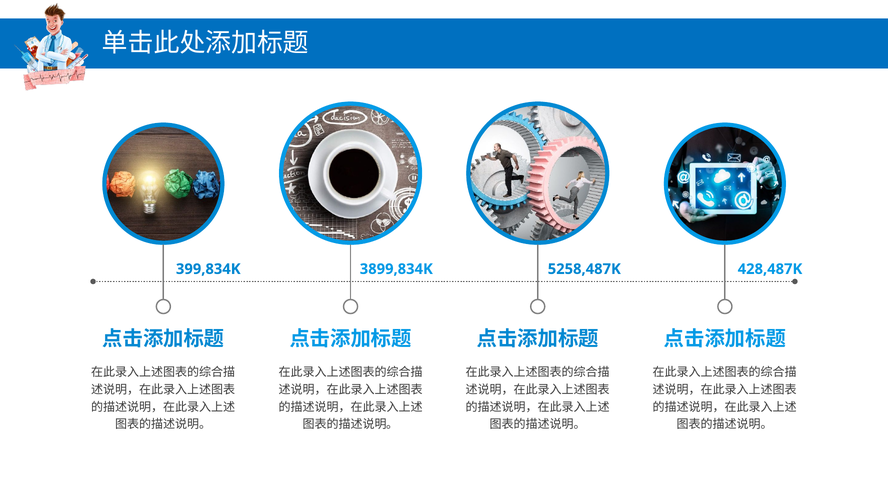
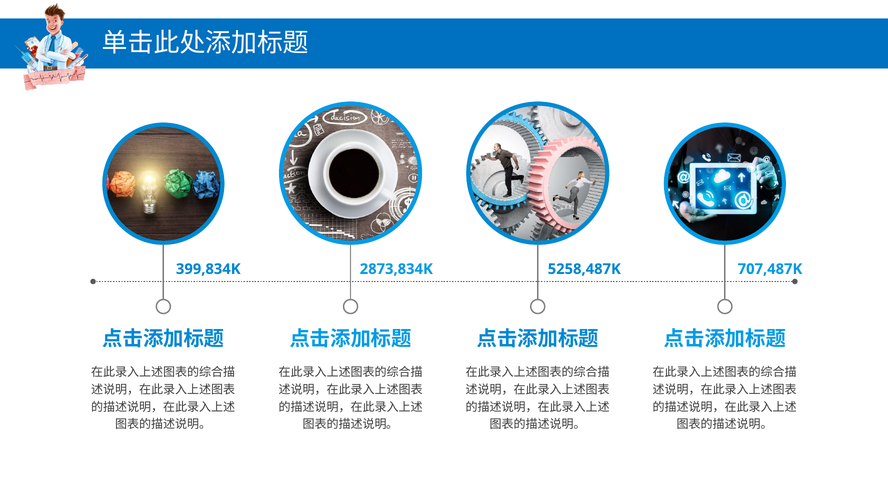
3899,834K: 3899,834K -> 2873,834K
428,487K: 428,487K -> 707,487K
